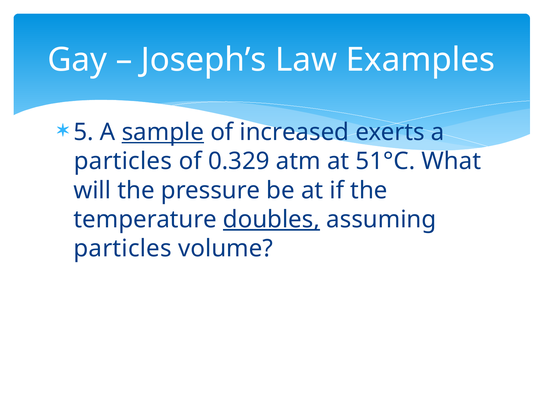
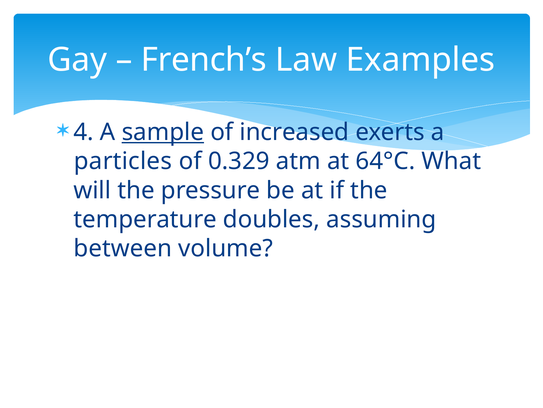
Joseph’s: Joseph’s -> French’s
5: 5 -> 4
51°C: 51°C -> 64°C
doubles underline: present -> none
particles at (123, 248): particles -> between
